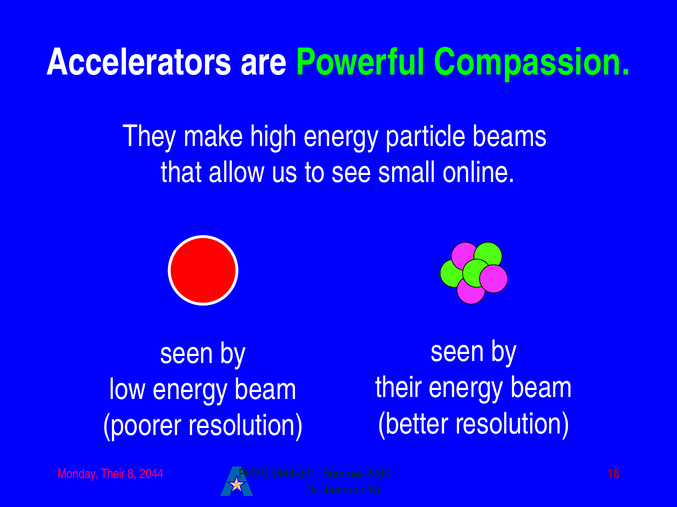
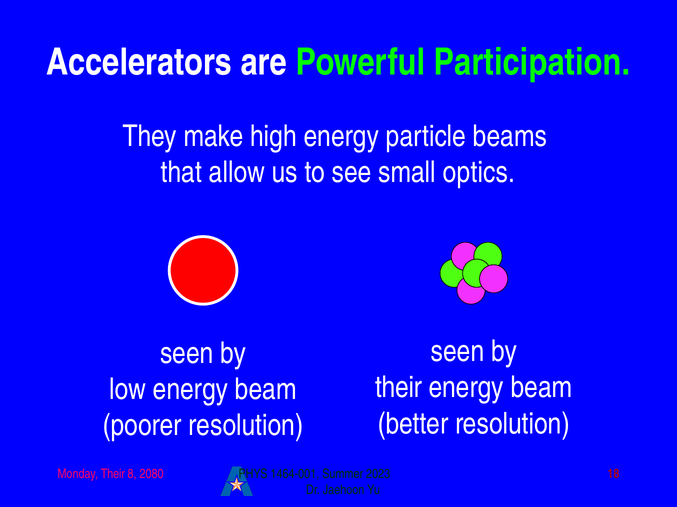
Compassion: Compassion -> Participation
online: online -> optics
2044: 2044 -> 2080
5444-001: 5444-001 -> 1464-001
2080: 2080 -> 2023
